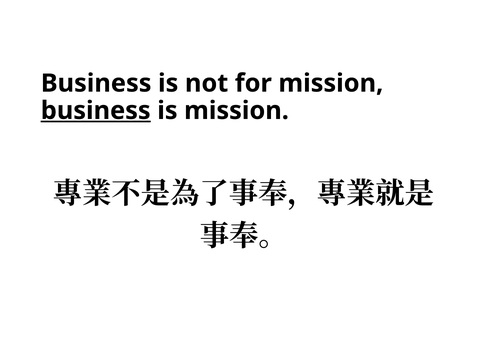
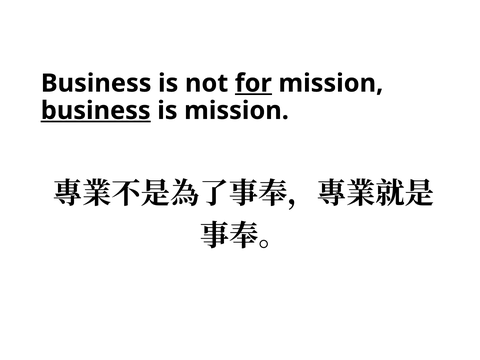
for underline: none -> present
